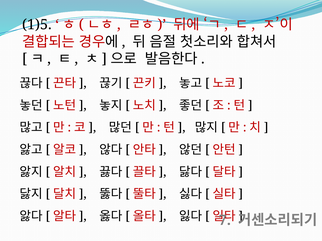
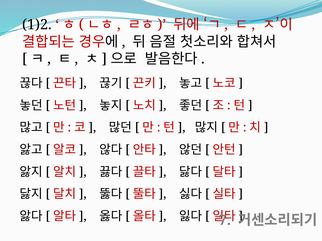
1)5: 1)5 -> 1)2
